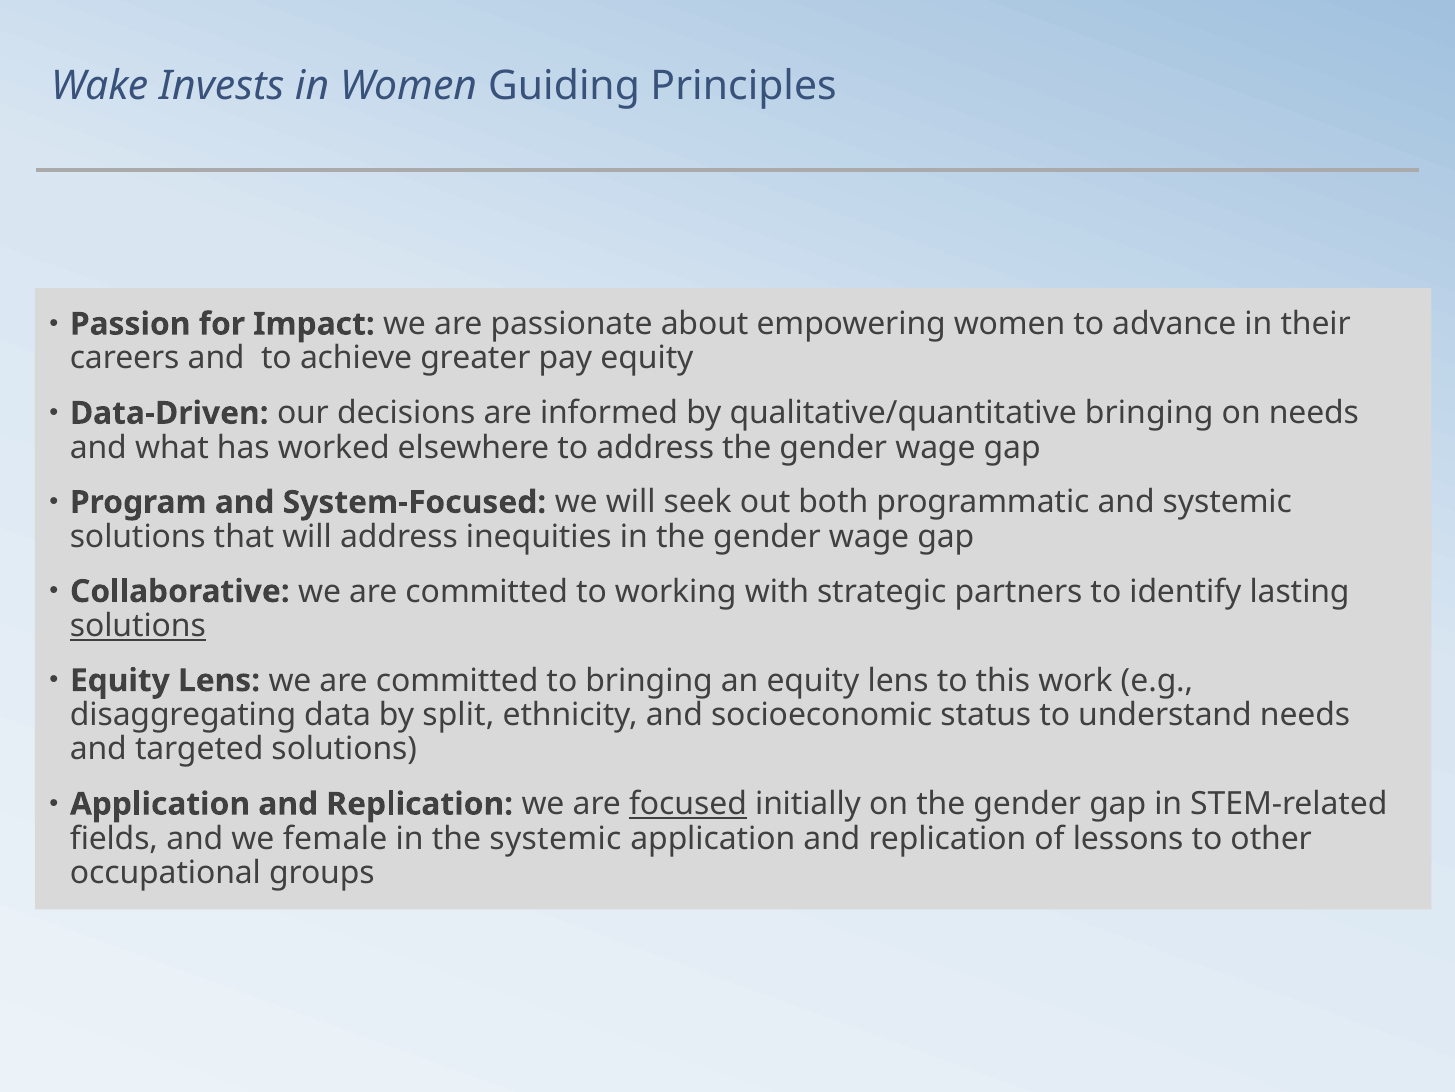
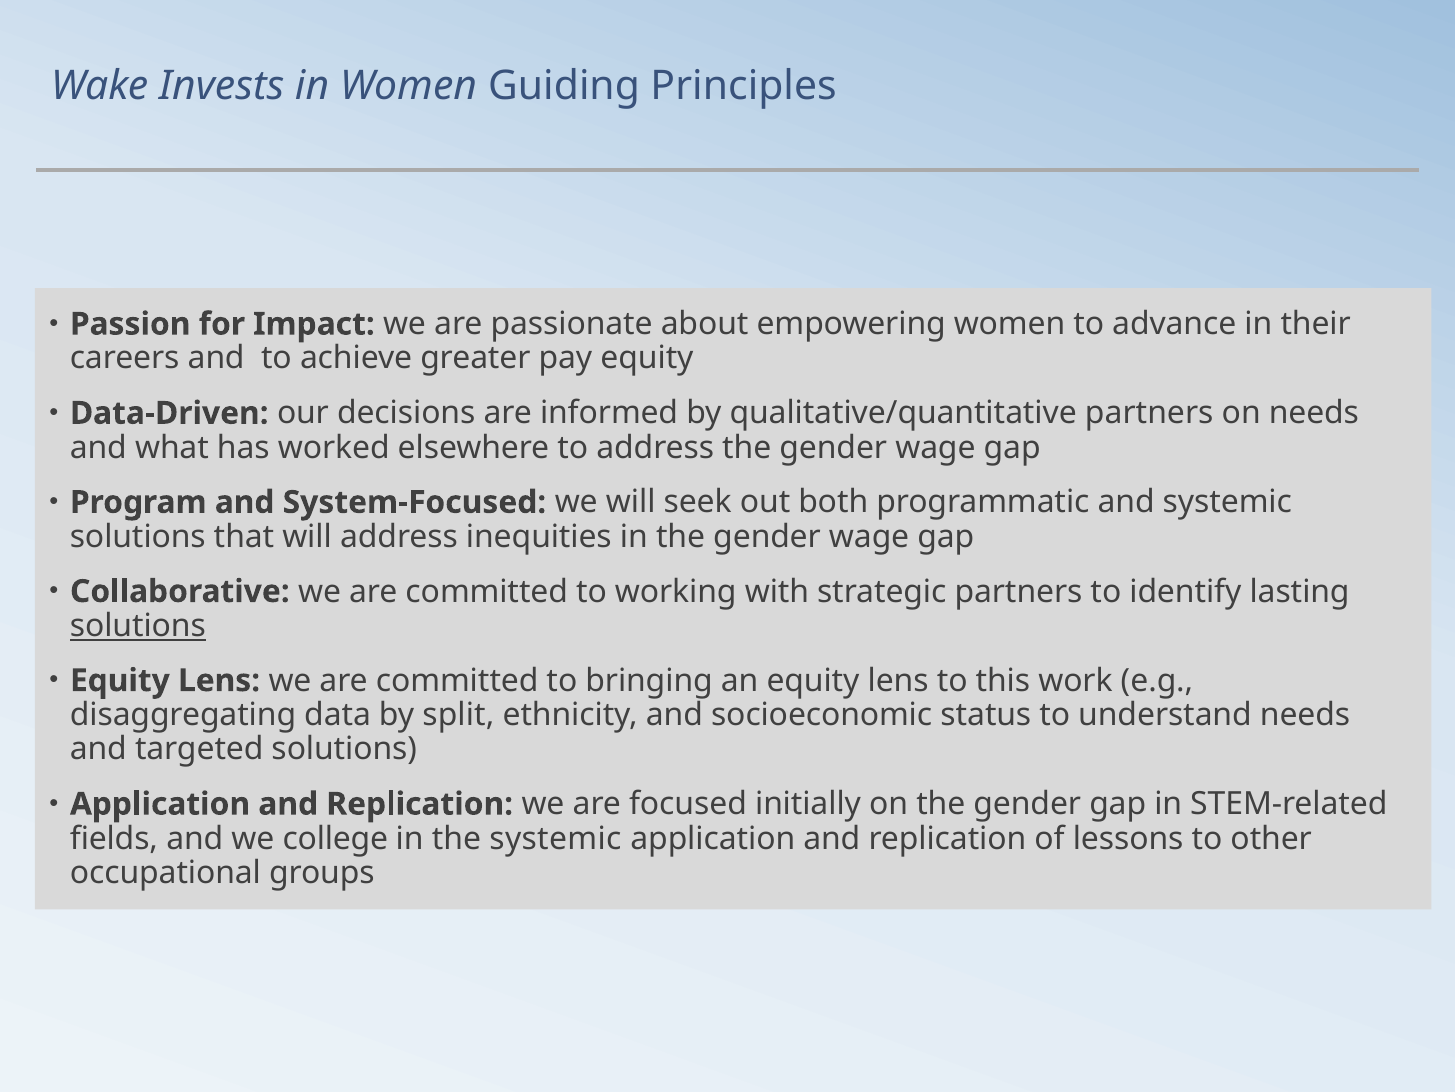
qualitative/quantitative bringing: bringing -> partners
focused underline: present -> none
female: female -> college
